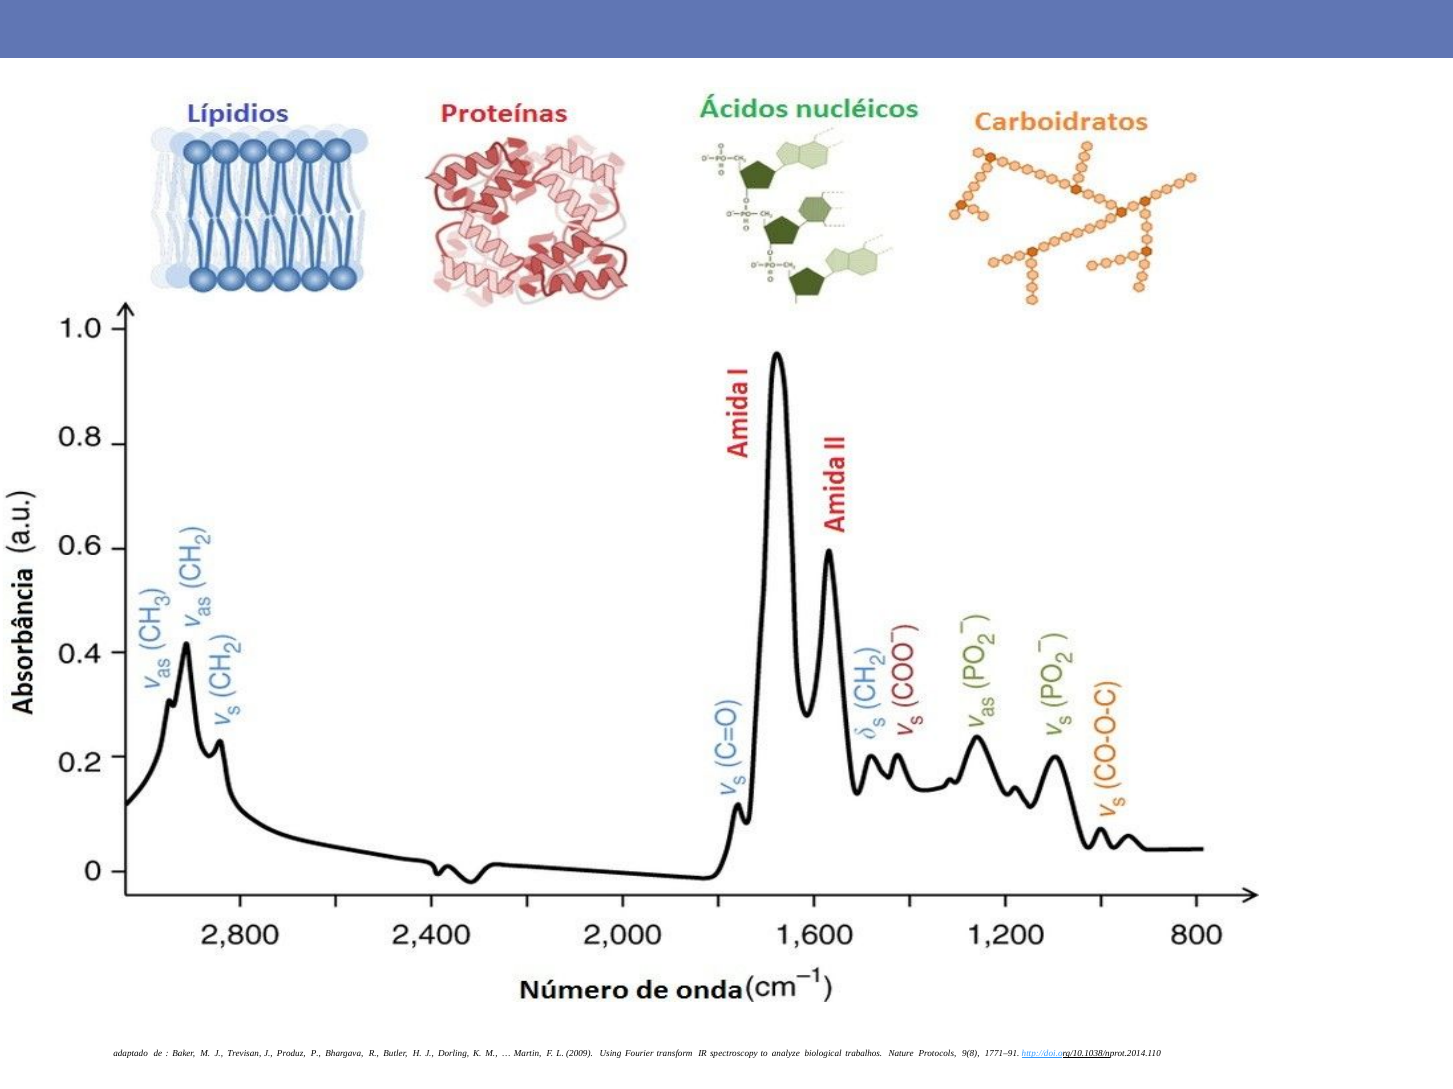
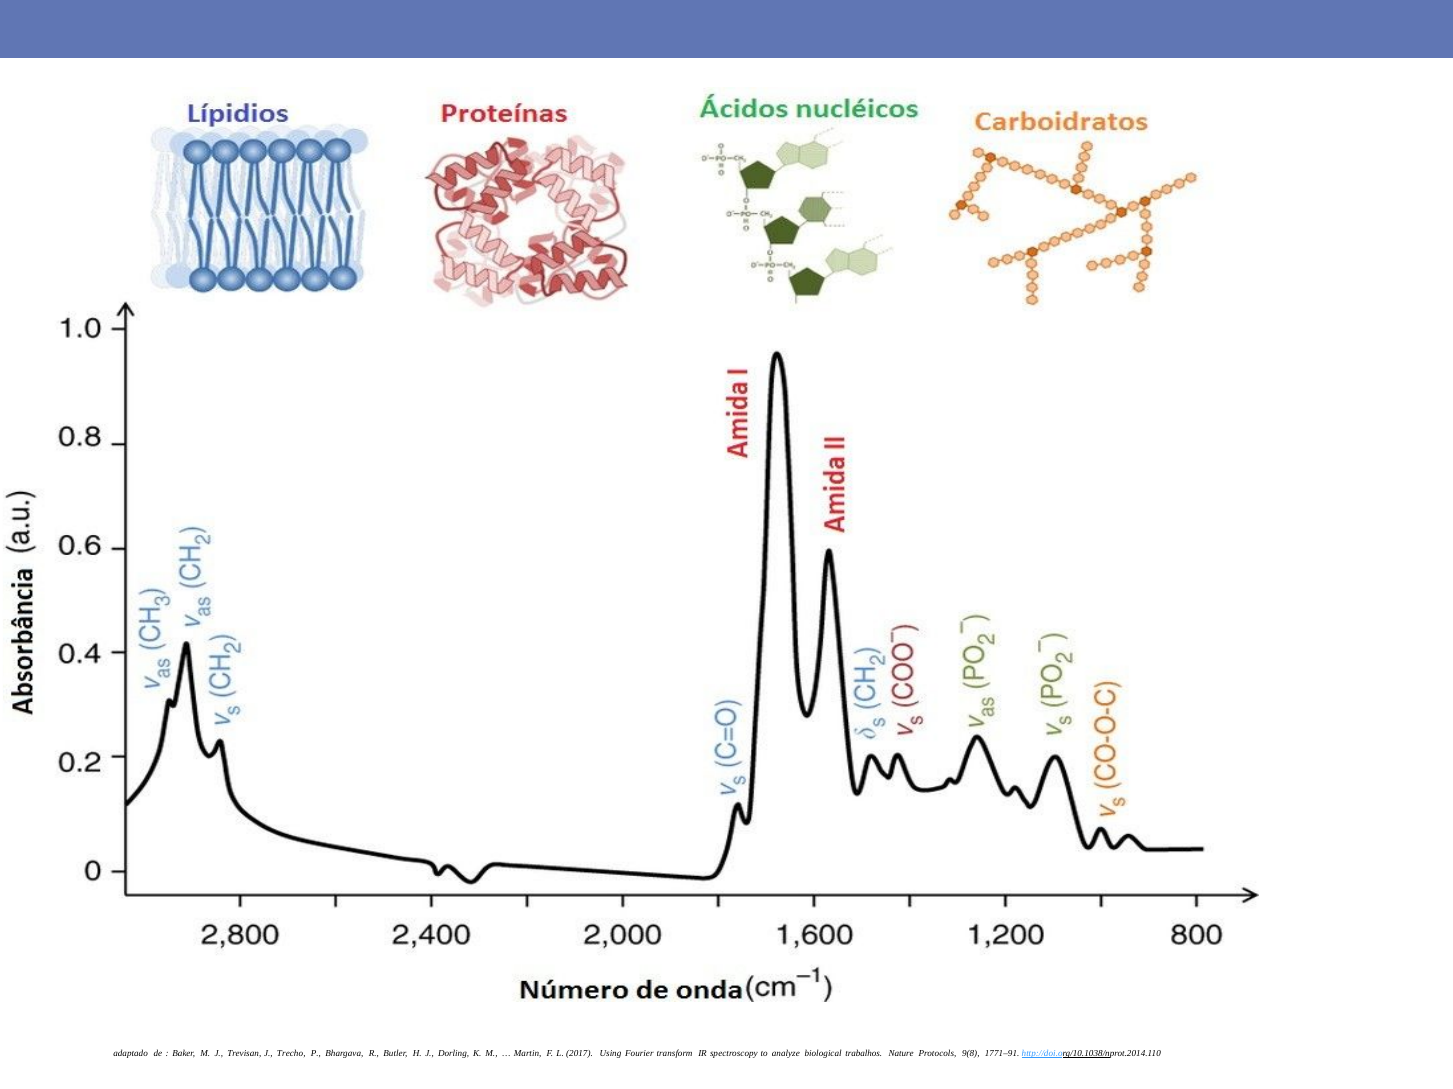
Produz: Produz -> Trecho
2009: 2009 -> 2017
